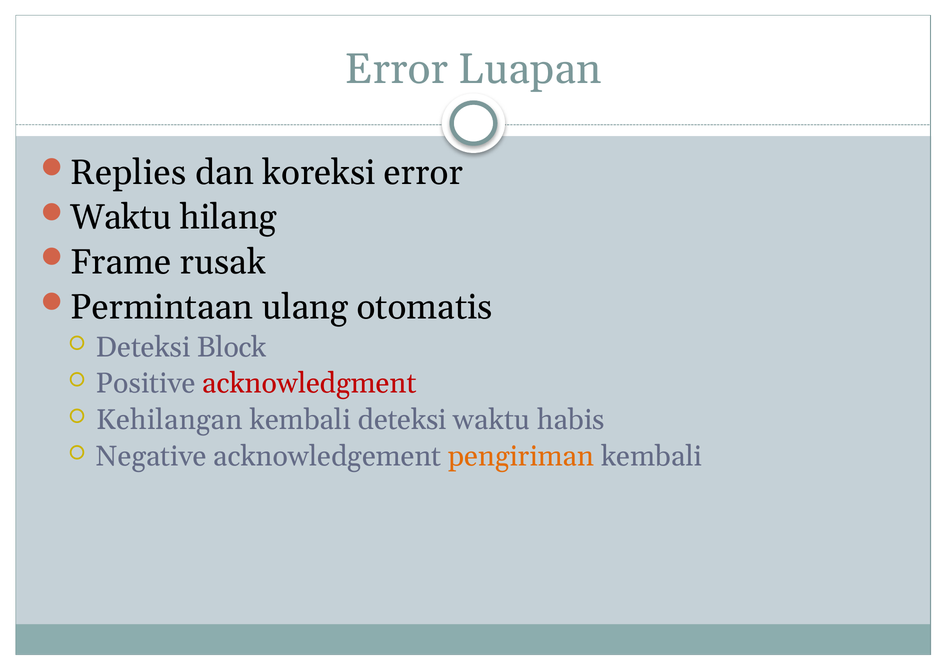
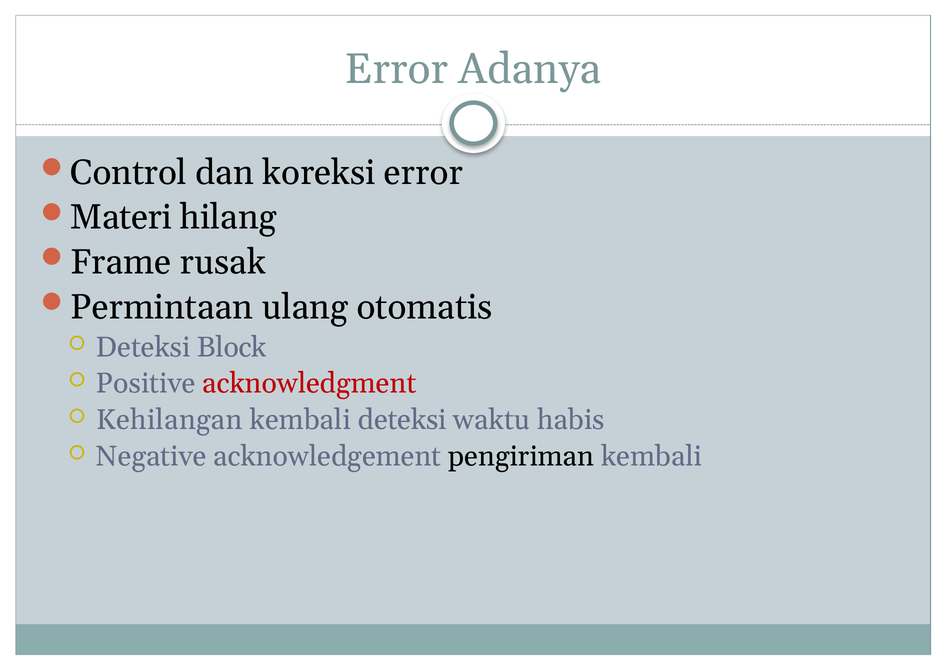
Luapan: Luapan -> Adanya
Replies: Replies -> Control
Waktu at (121, 218): Waktu -> Materi
pengiriman colour: orange -> black
